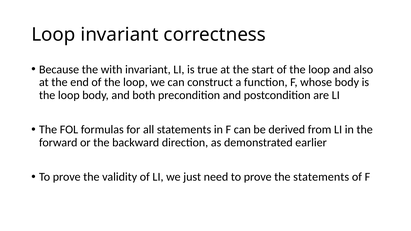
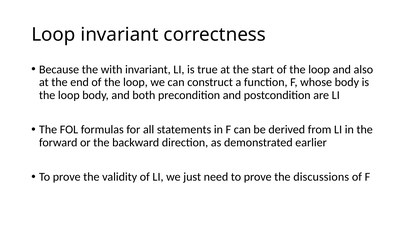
the statements: statements -> discussions
